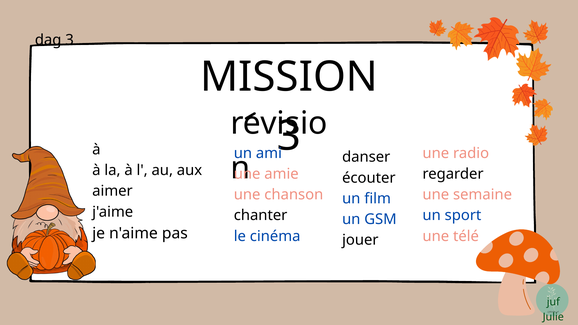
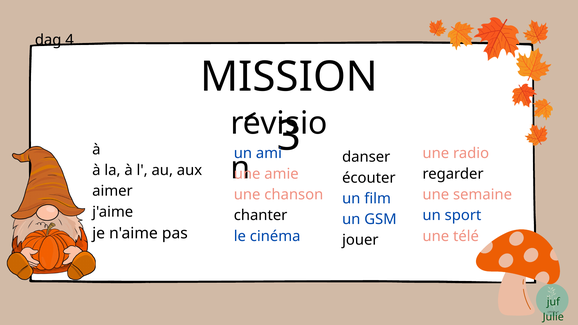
dag 3: 3 -> 4
